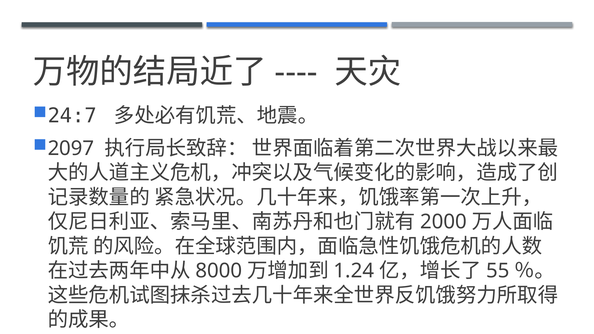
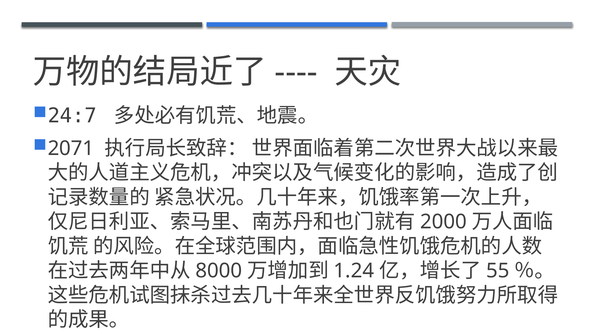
2097: 2097 -> 2071
